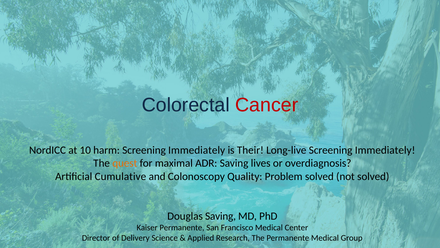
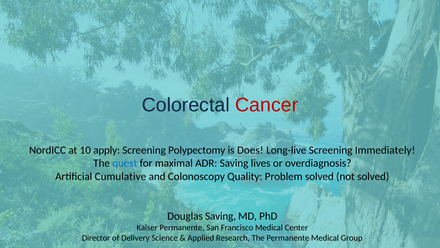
harm: harm -> apply
Immediately at (197, 150): Immediately -> Polypectomy
Their: Their -> Does
quest colour: orange -> blue
